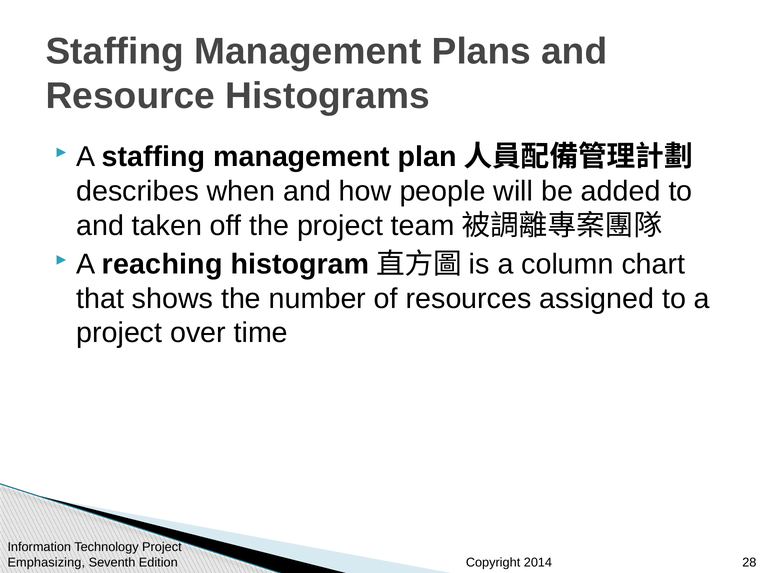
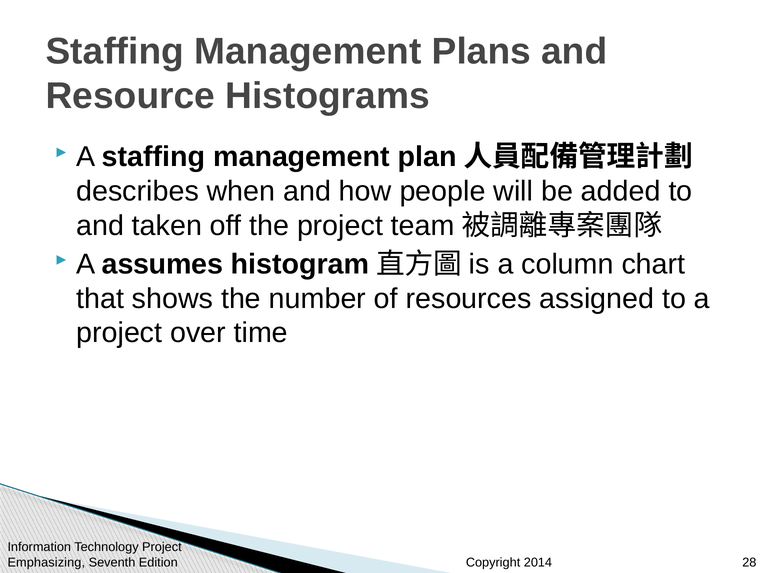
reaching: reaching -> assumes
